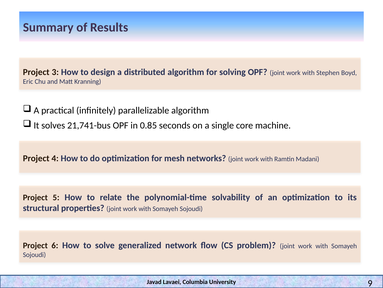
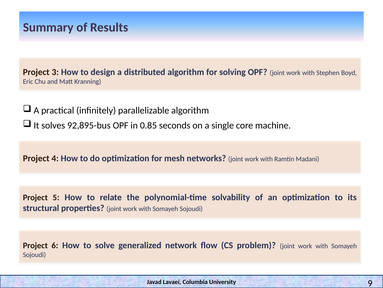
21,741-bus: 21,741-bus -> 92,895-bus
